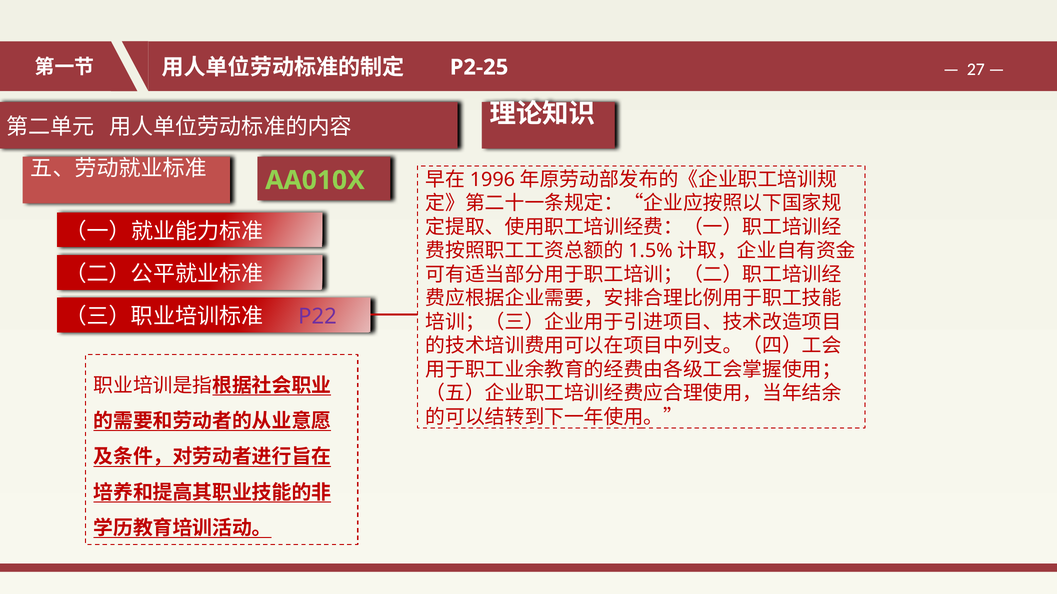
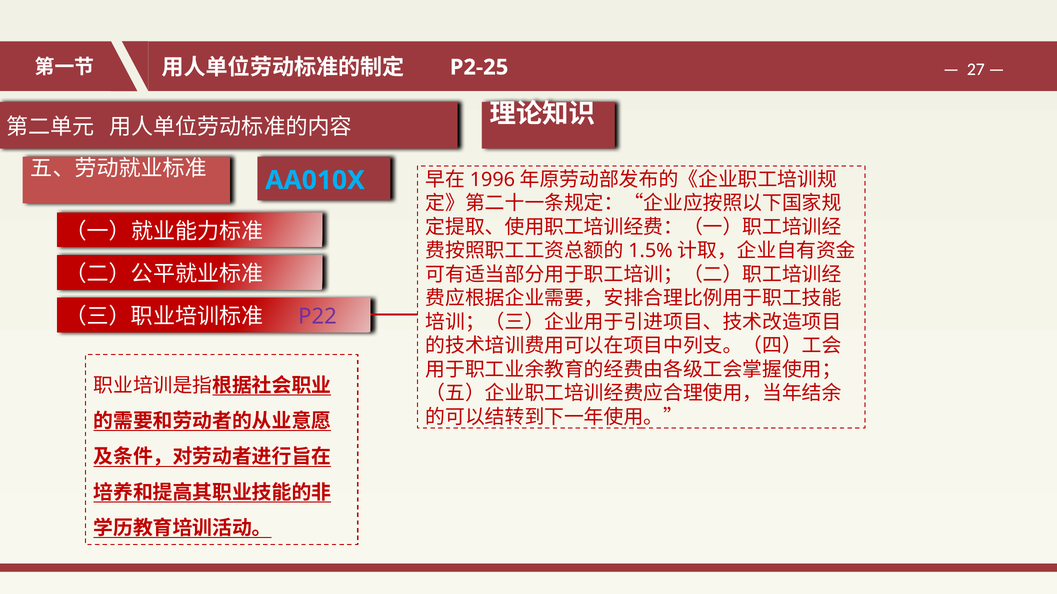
AA010X colour: light green -> light blue
